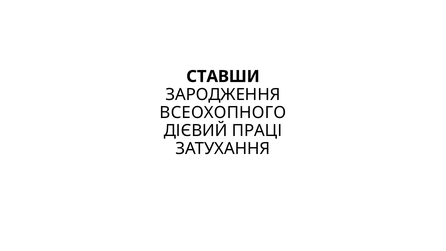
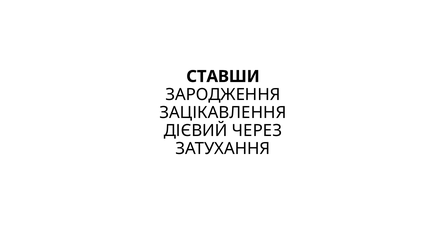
ВСЕОХОПНОГО: ВСЕОХОПНОГО -> ЗАЦІКАВЛЕННЯ
ПРАЦІ: ПРАЦІ -> ЧЕРЕЗ
